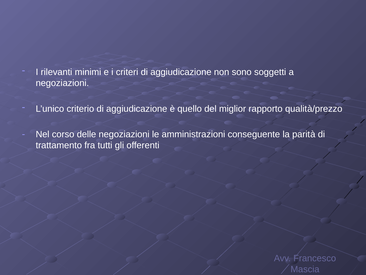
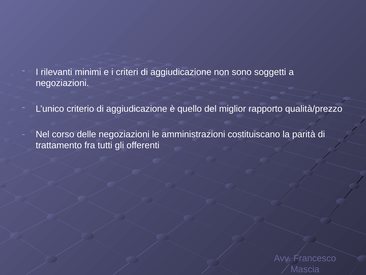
conseguente: conseguente -> costituiscano
